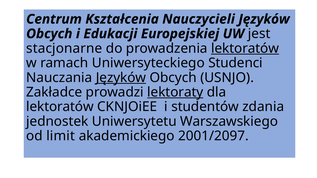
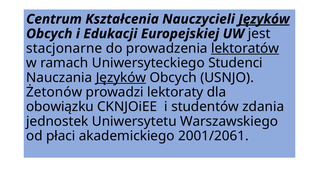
Języków at (264, 19) underline: none -> present
Zakładce: Zakładce -> Żetonów
lektoraty underline: present -> none
lektoratów at (60, 107): lektoratów -> obowiązku
limit: limit -> płaci
2001/2097: 2001/2097 -> 2001/2061
